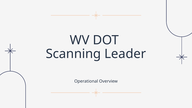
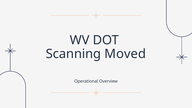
Leader: Leader -> Moved
